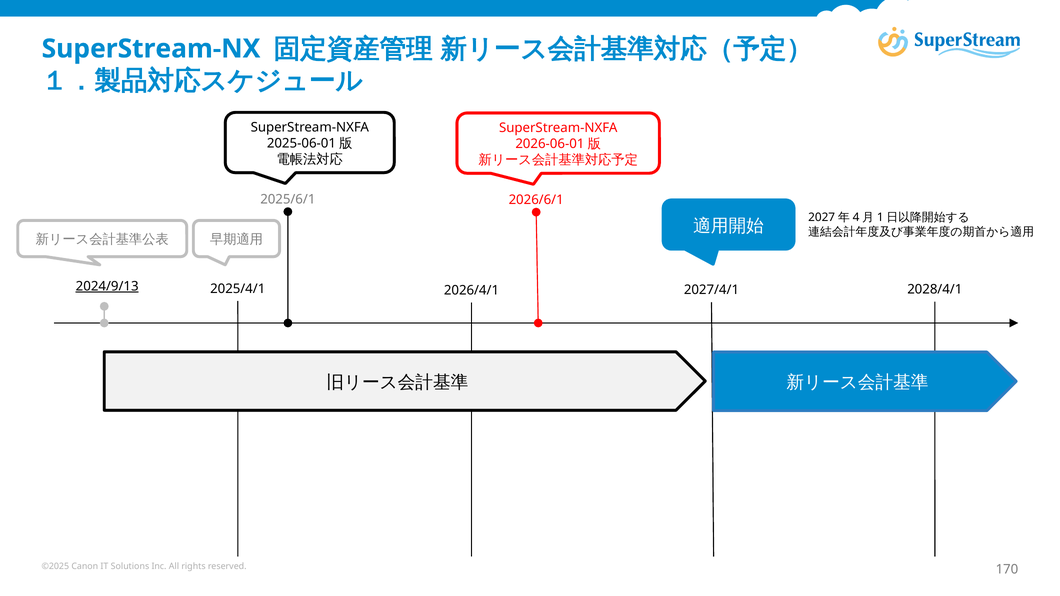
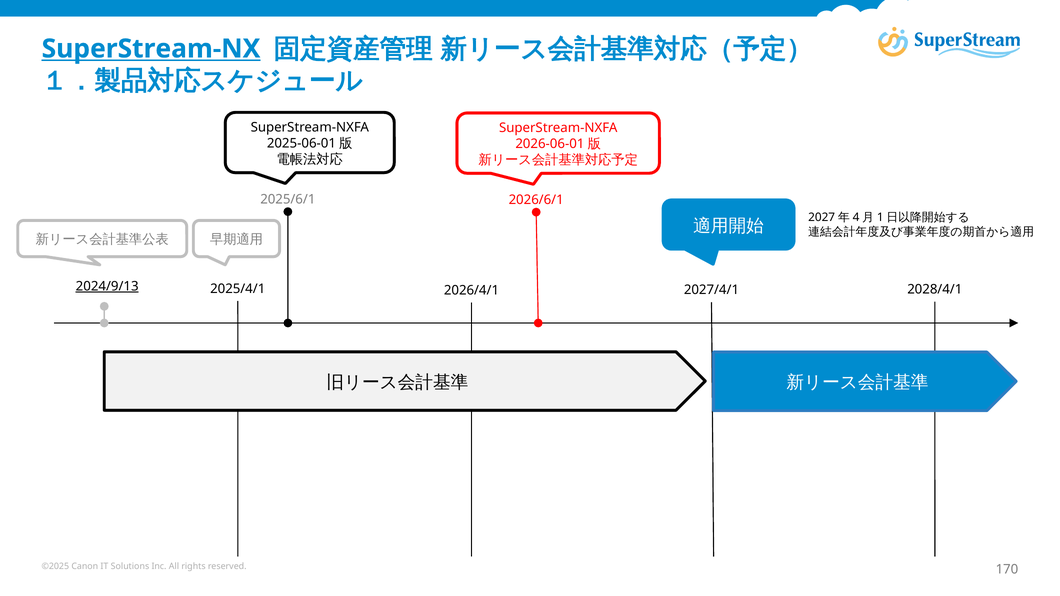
SuperStream-NX underline: none -> present
